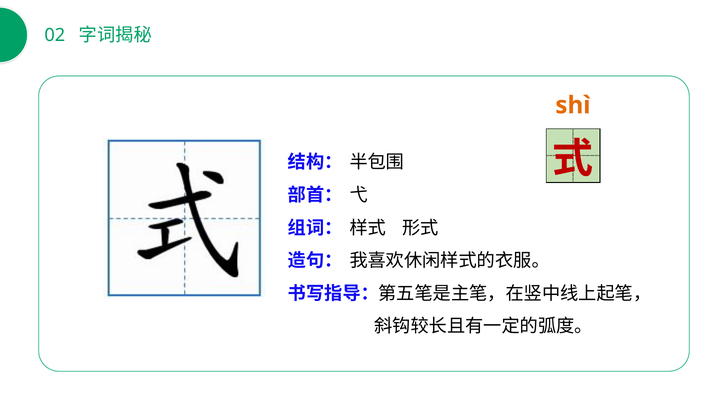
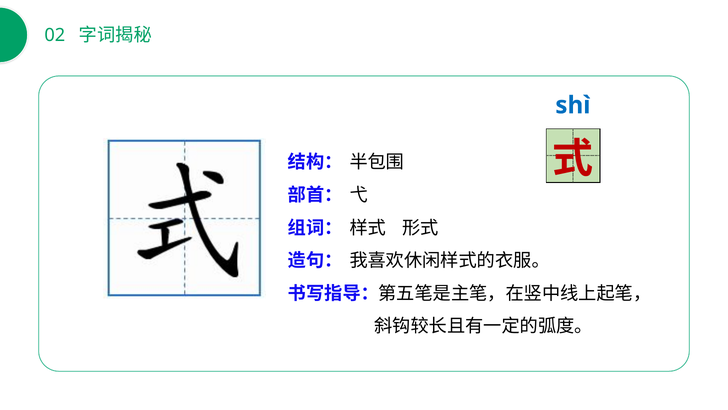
shì colour: orange -> blue
